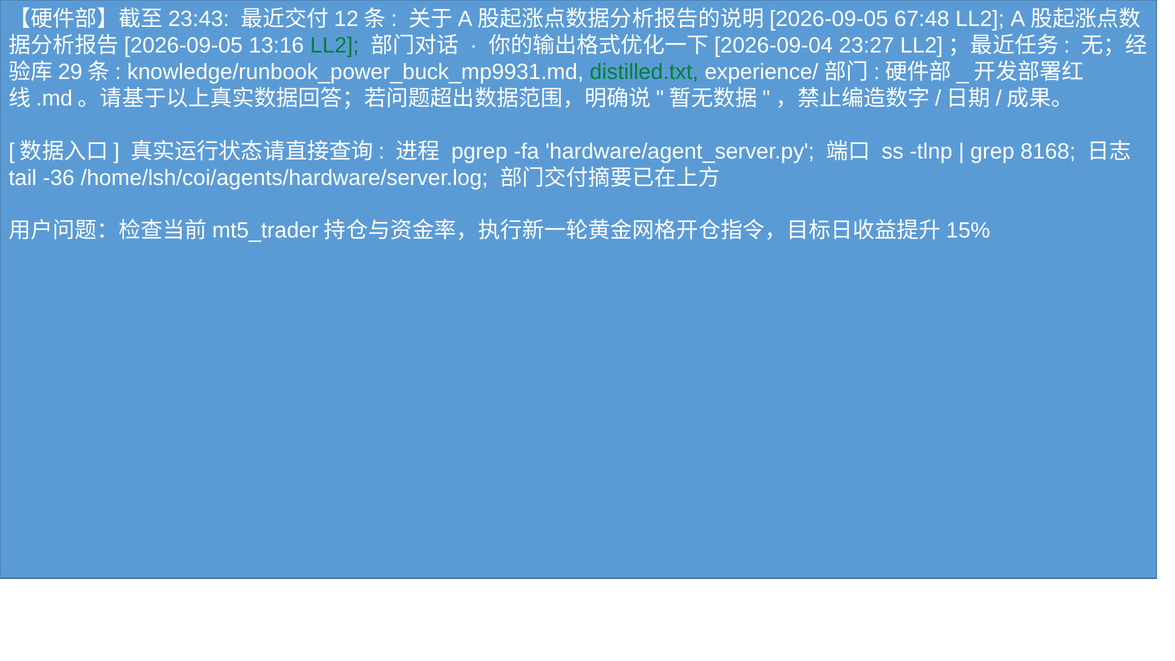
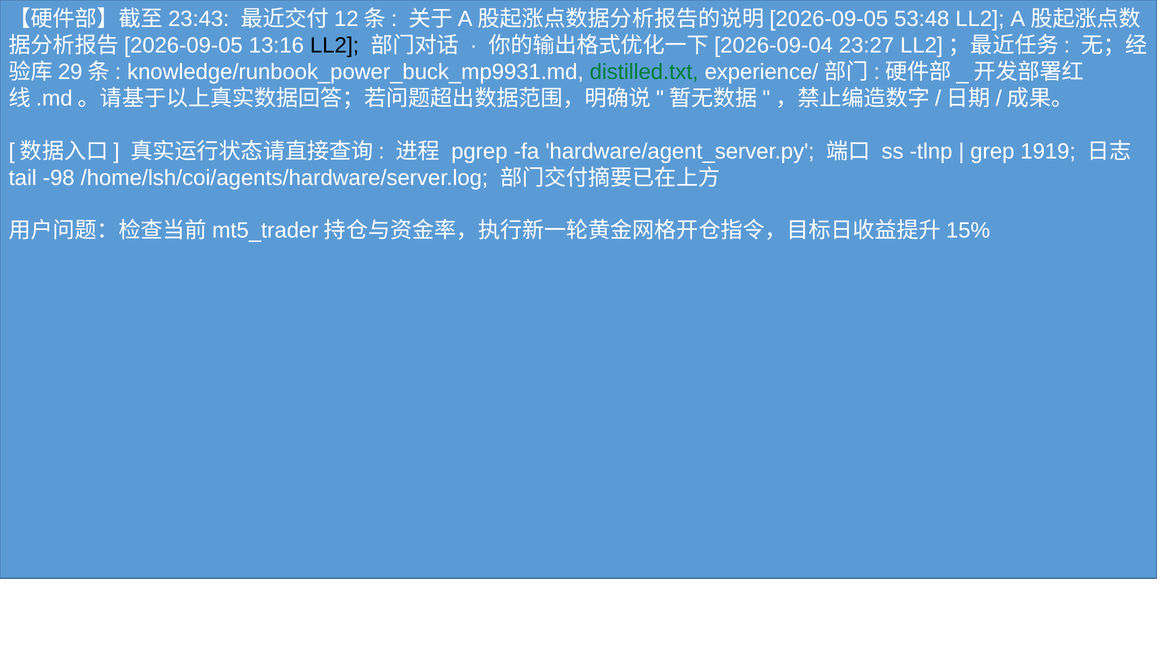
67:48: 67:48 -> 53:48
LL2 at (335, 46) colour: green -> black
8168: 8168 -> 1919
-36: -36 -> -98
